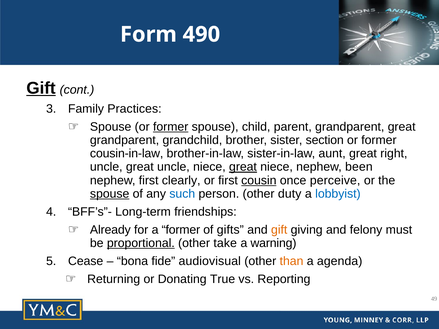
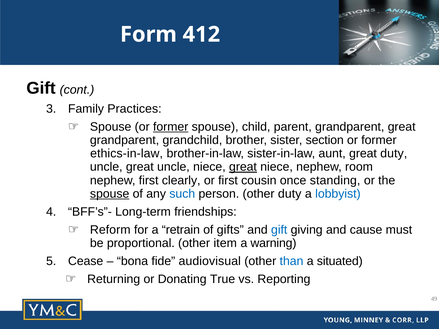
490: 490 -> 412
Gift at (41, 88) underline: present -> none
cousin-in-law: cousin-in-law -> ethics-in-law
great right: right -> duty
been: been -> room
cousin underline: present -> none
perceive: perceive -> standing
Already: Already -> Reform
a former: former -> retrain
gift at (279, 230) colour: orange -> blue
felony: felony -> cause
proportional underline: present -> none
take: take -> item
than colour: orange -> blue
agenda: agenda -> situated
